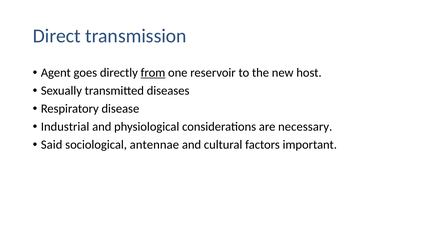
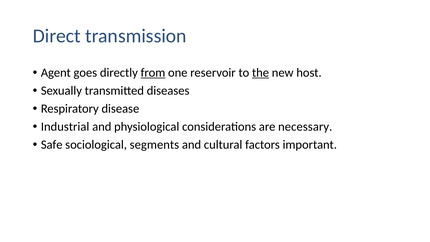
the underline: none -> present
Said: Said -> Safe
antennae: antennae -> segments
